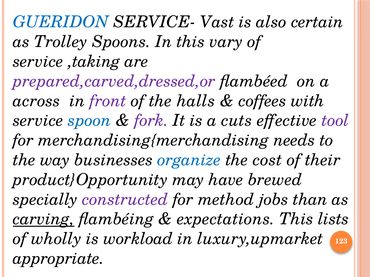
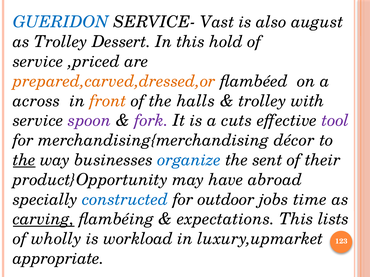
certain: certain -> august
Spoons: Spoons -> Dessert
vary: vary -> hold
,taking: ,taking -> ,priced
prepared,carved,dressed,or colour: purple -> orange
front colour: purple -> orange
coffees at (263, 101): coffees -> trolley
spoon colour: blue -> purple
needs: needs -> décor
the at (24, 160) underline: none -> present
cost: cost -> sent
brewed: brewed -> abroad
constructed colour: purple -> blue
method: method -> outdoor
than: than -> time
